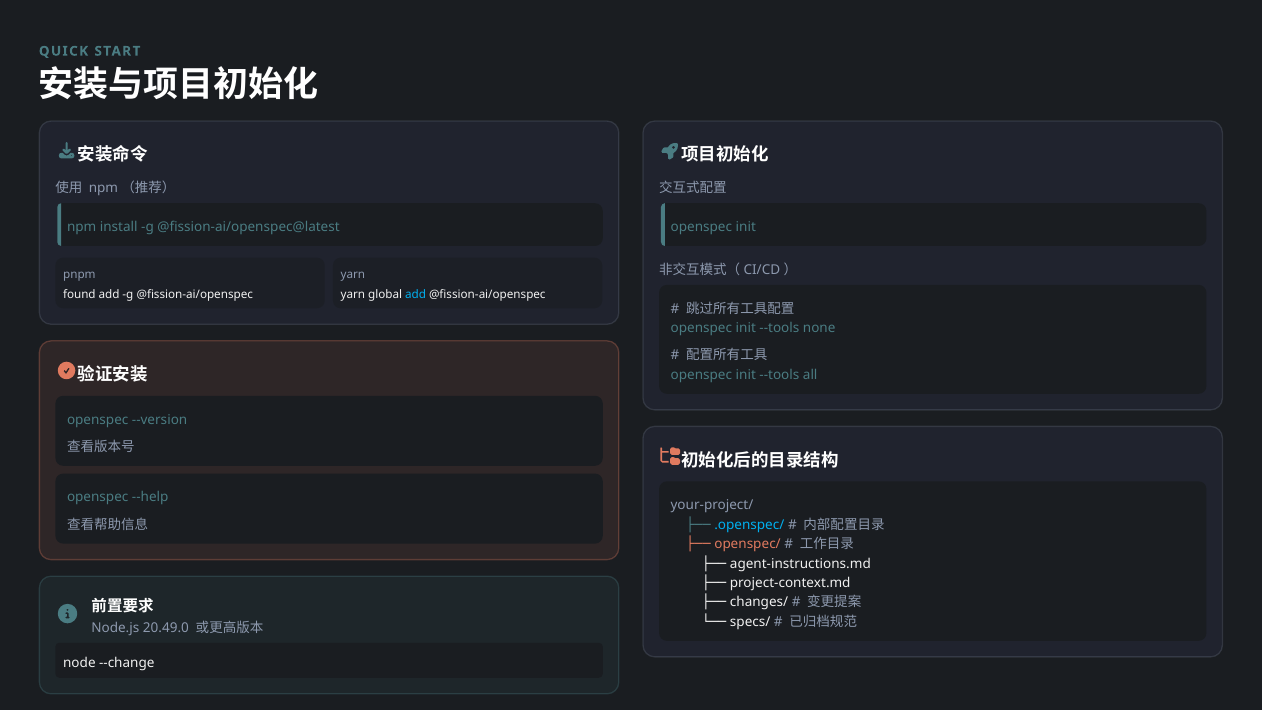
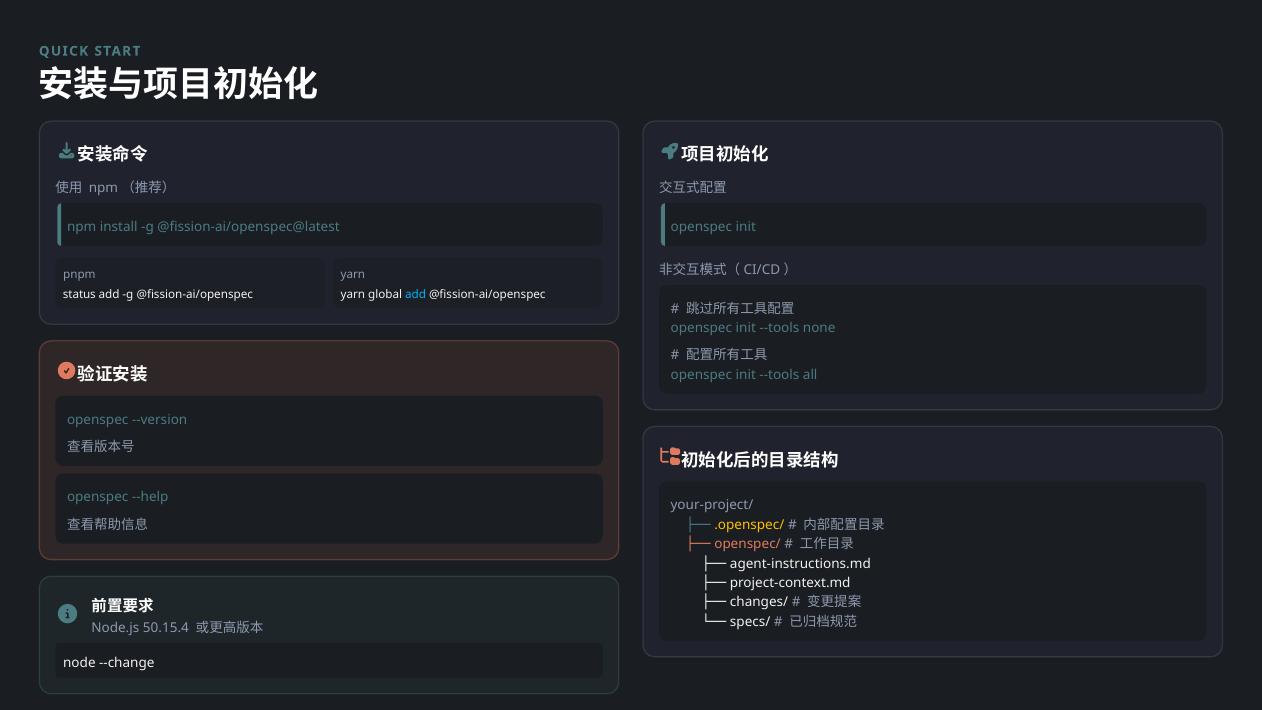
found: found -> status
.openspec/ colour: light blue -> yellow
20.49.0: 20.49.0 -> 50.15.4
